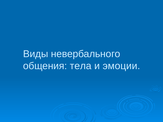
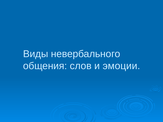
тела: тела -> слов
